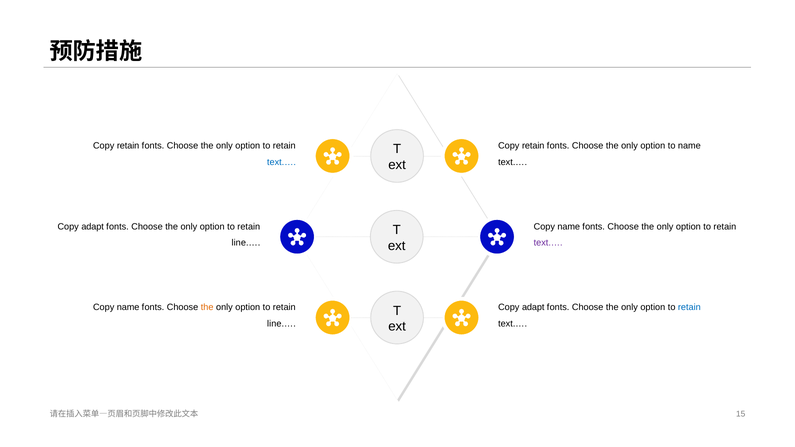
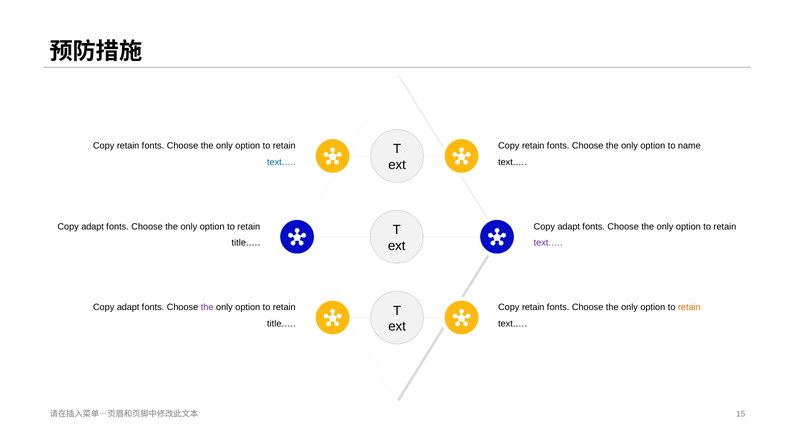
name at (569, 227): name -> adapt
line.… at (246, 243): line.… -> title.…
name at (128, 307): name -> adapt
the at (207, 307) colour: orange -> purple
adapt at (533, 307): adapt -> retain
retain at (689, 307) colour: blue -> orange
line.… at (281, 324): line.… -> title.…
